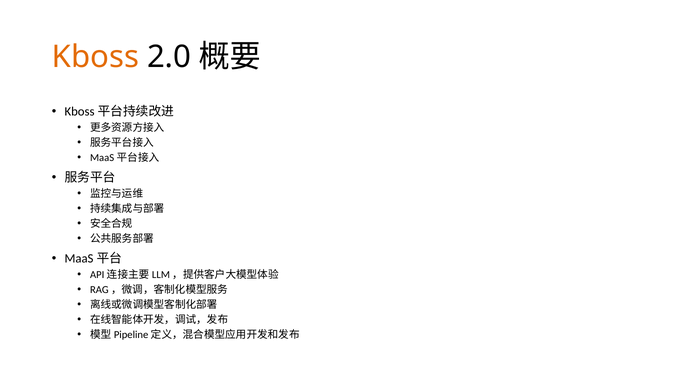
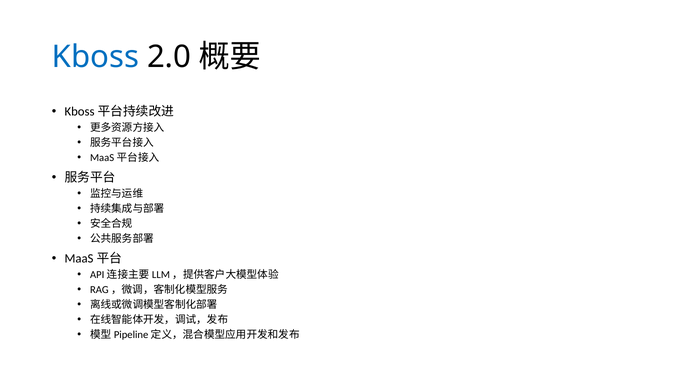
Kboss colour: orange -> blue
